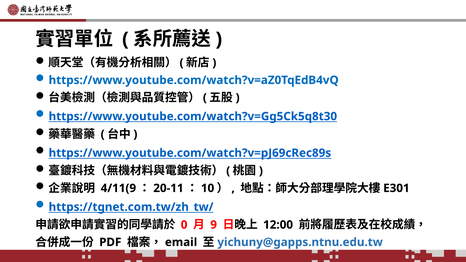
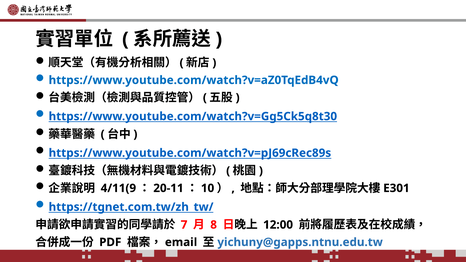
0: 0 -> 7
9: 9 -> 8
